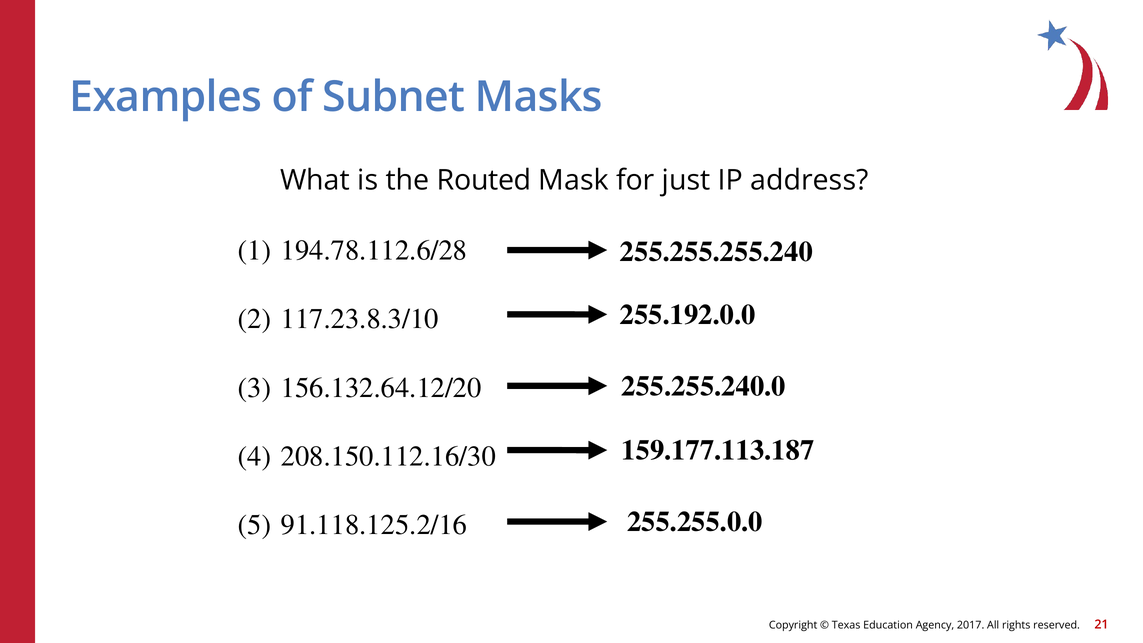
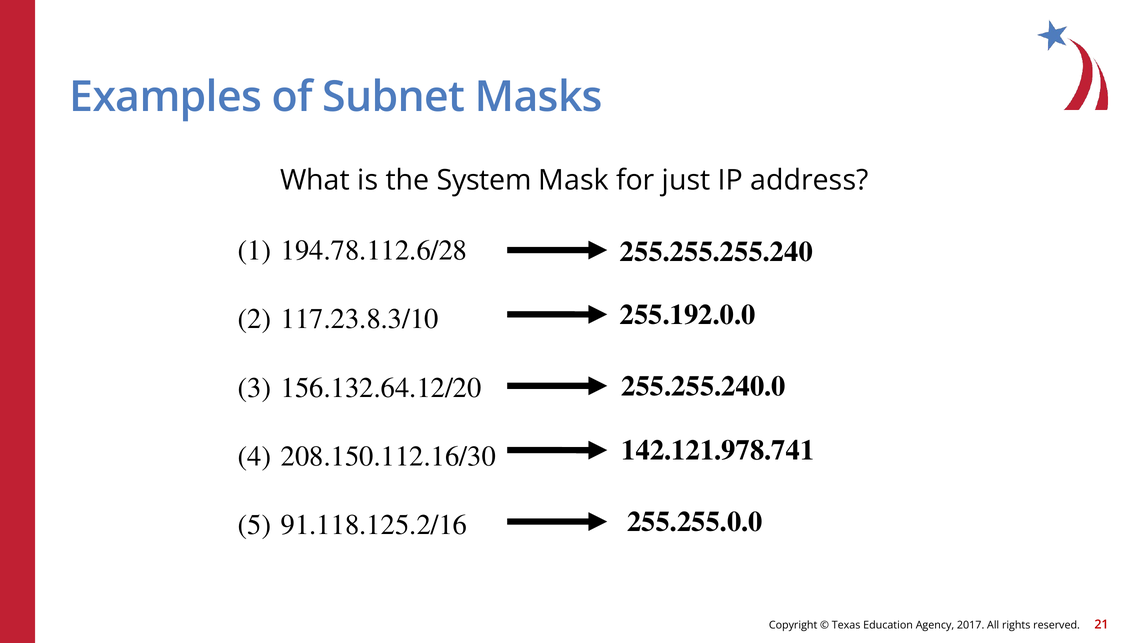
Routed: Routed -> System
159.177.113.187: 159.177.113.187 -> 142.121.978.741
